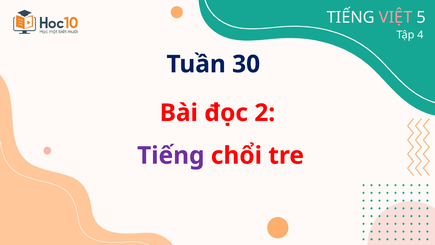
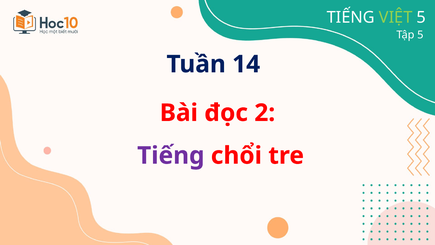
VIỆT colour: pink -> light green
Tập 4: 4 -> 5
30: 30 -> 14
